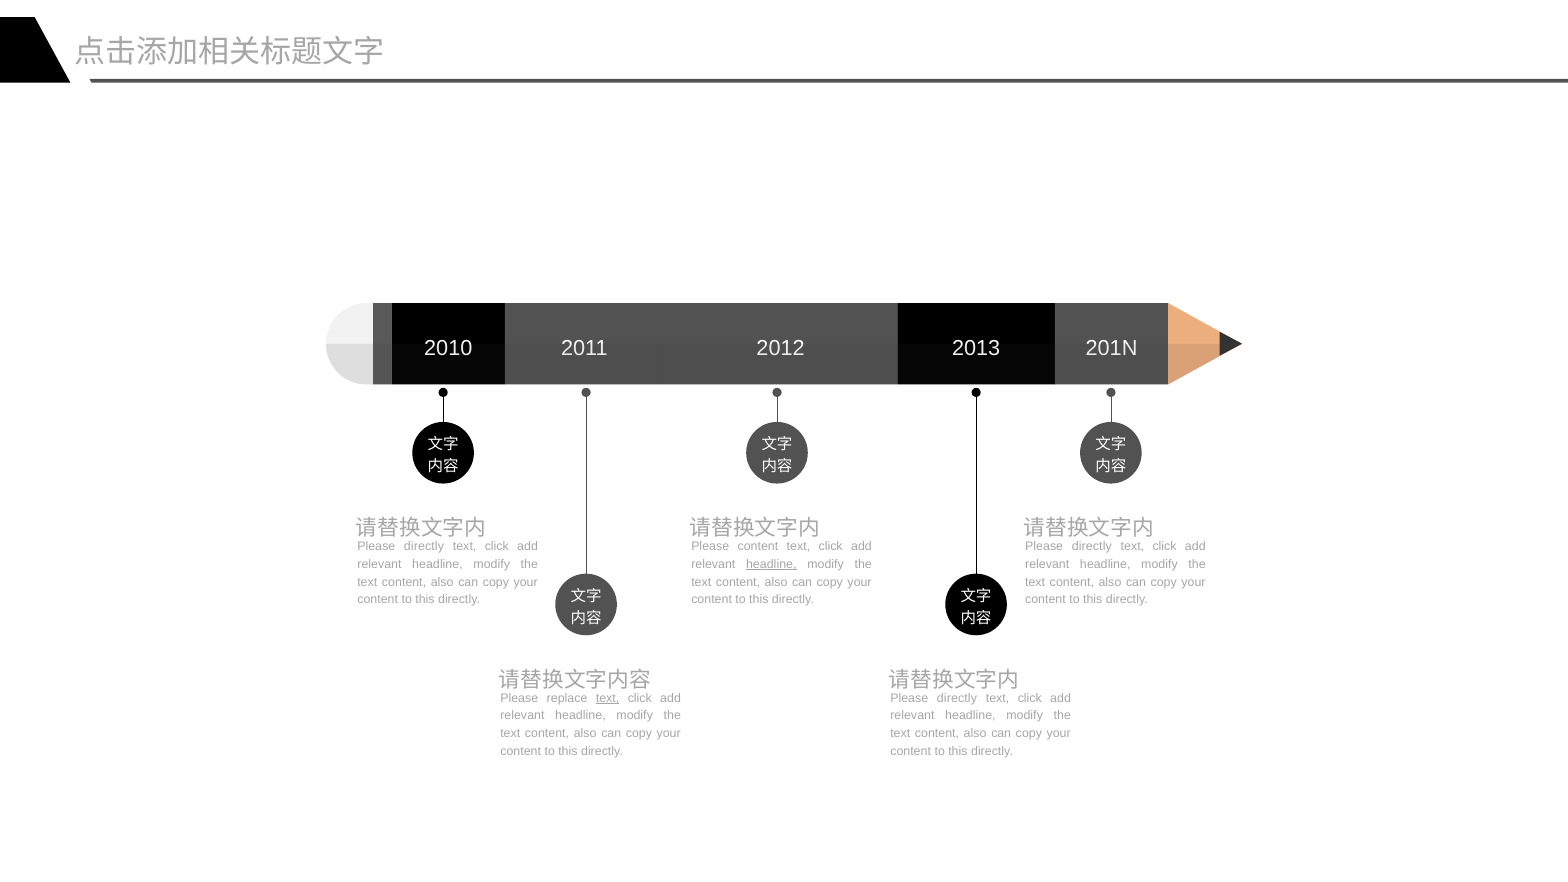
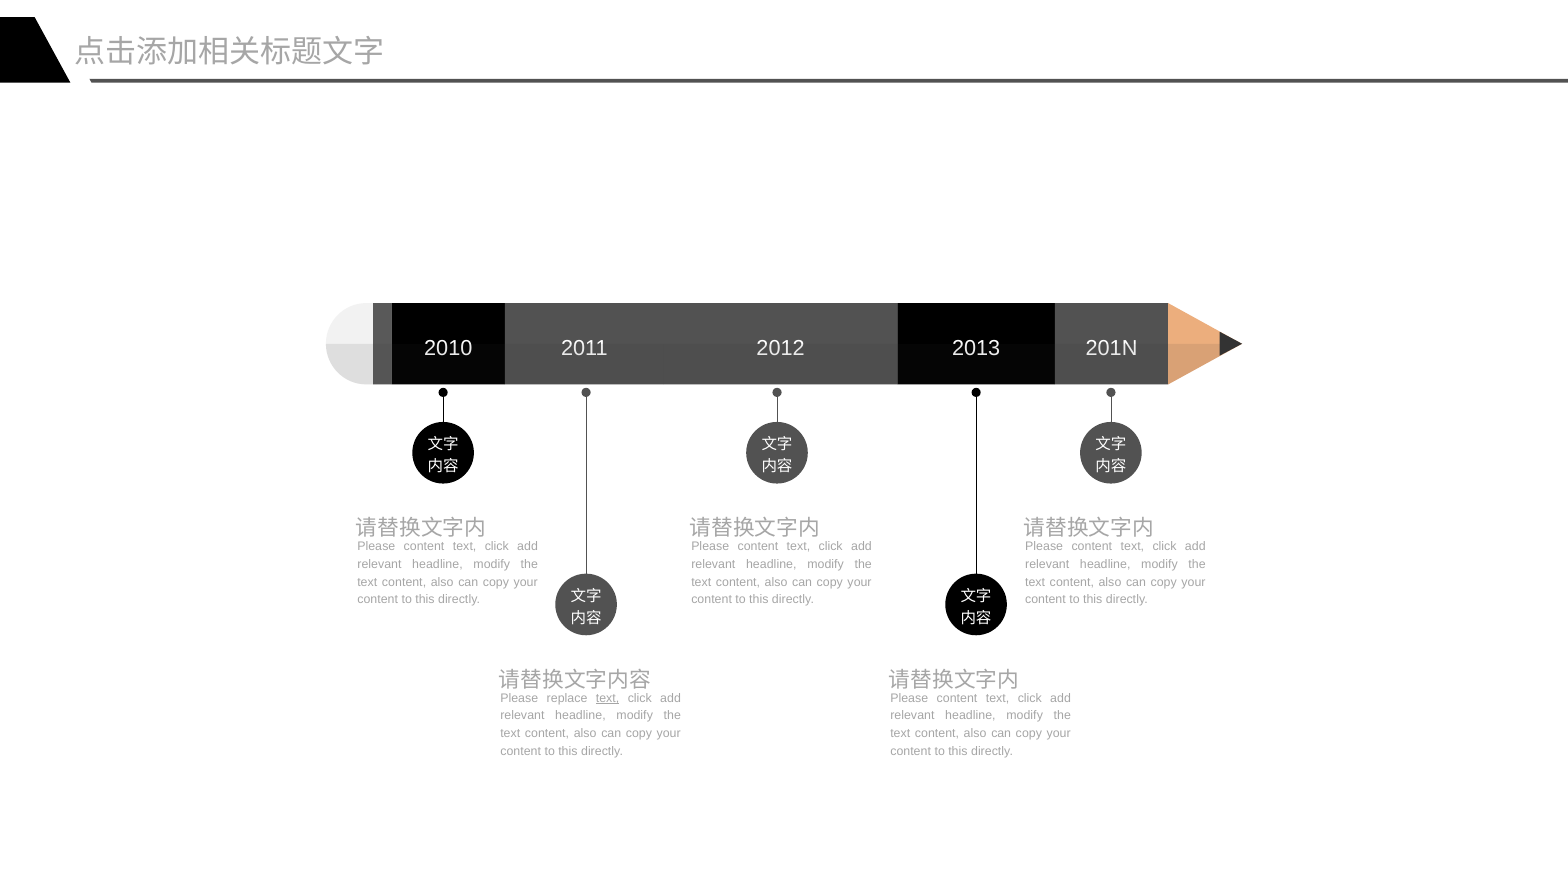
directly at (424, 546): directly -> content
directly at (1092, 546): directly -> content
headline at (771, 564) underline: present -> none
directly at (957, 698): directly -> content
